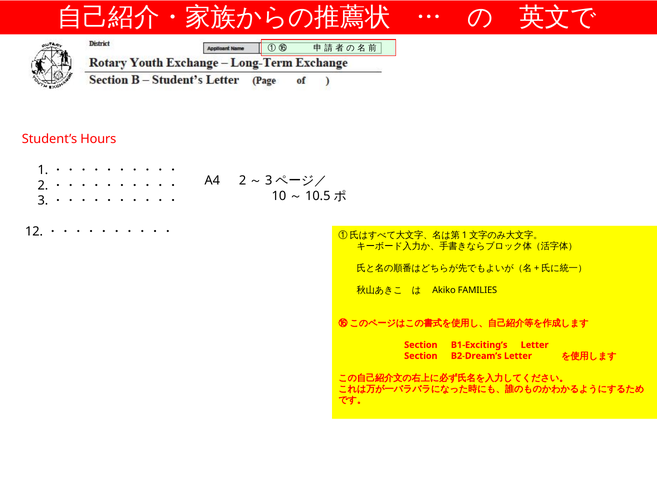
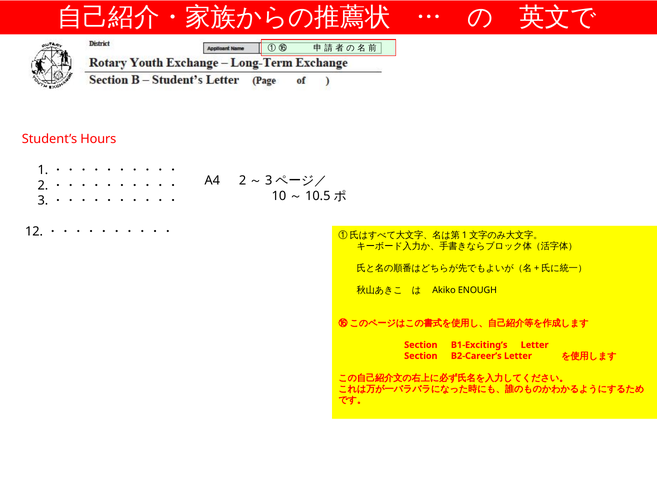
FAMILIES: FAMILIES -> ENOUGH
B2‐Dream’s: B2‐Dream’s -> B2‐Career’s
